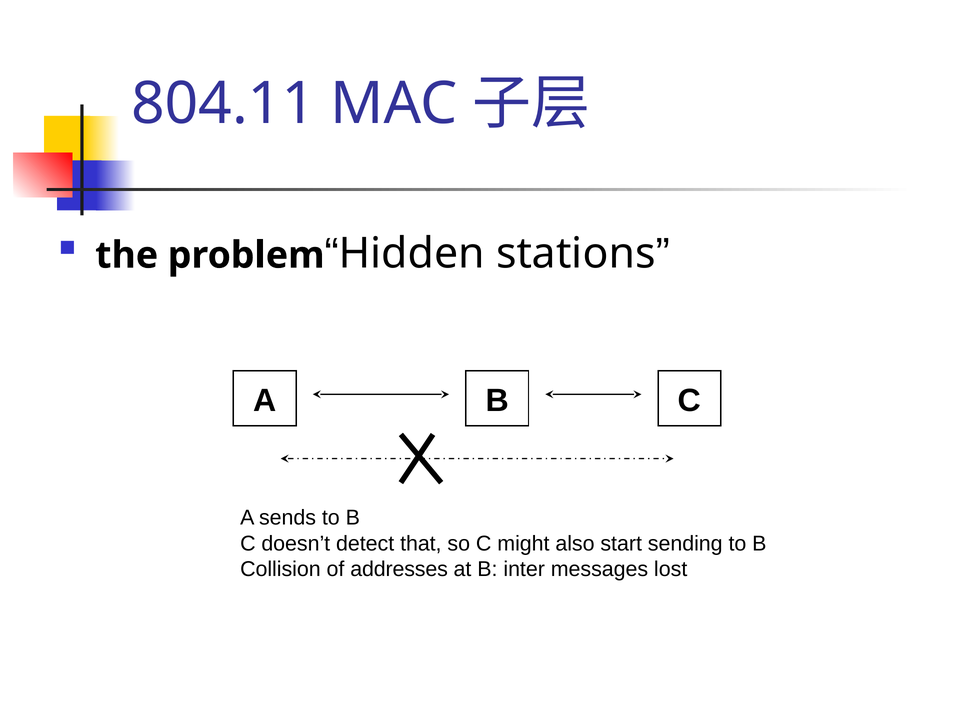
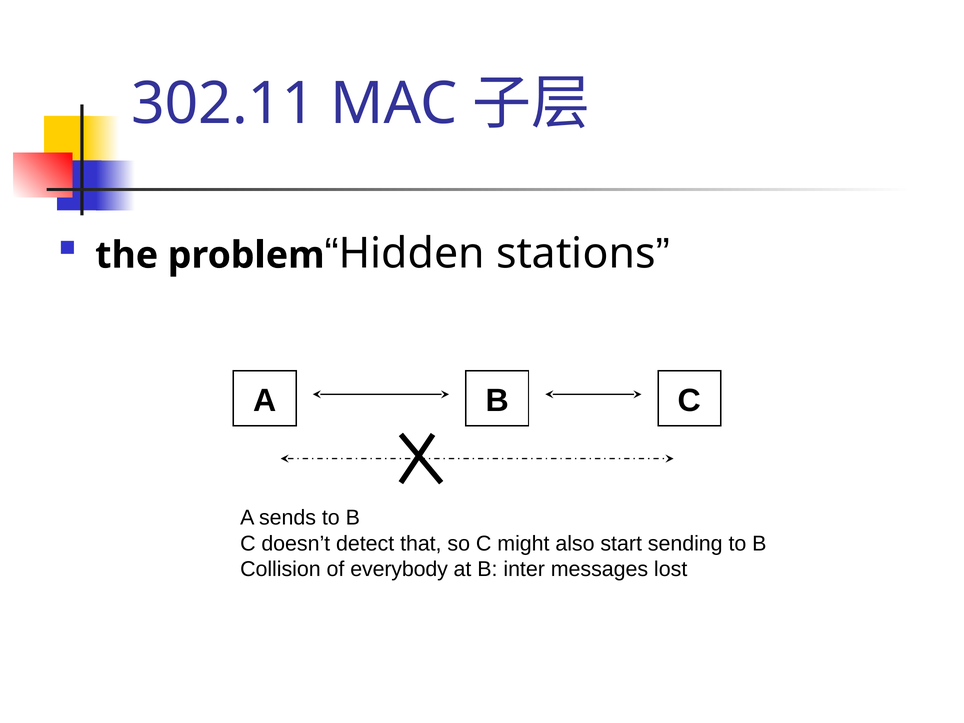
804.11: 804.11 -> 302.11
addresses: addresses -> everybody
